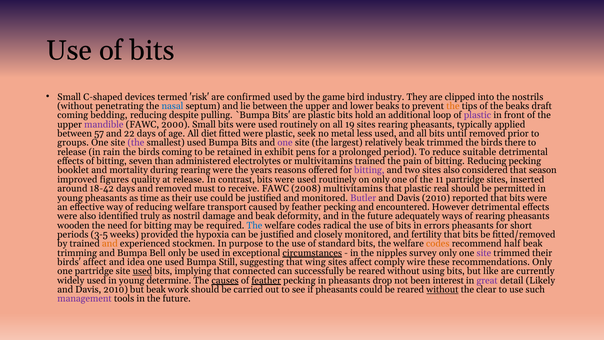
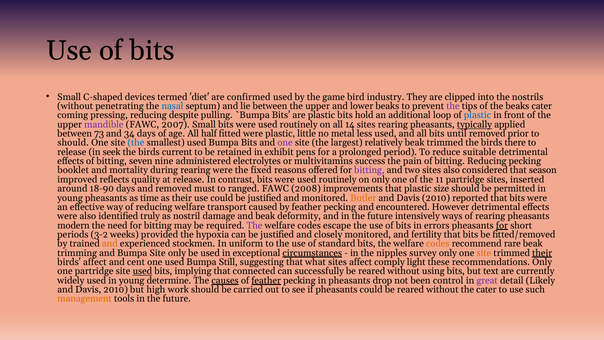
risk: risk -> diet
the at (453, 106) colour: orange -> purple
beaks draft: draft -> cater
bedding: bedding -> pressing
plastic at (478, 115) colour: purple -> blue
2000: 2000 -> 2007
19: 19 -> 14
typically underline: none -> present
57: 57 -> 73
22: 22 -> 34
diet: diet -> half
seek: seek -> little
groups at (73, 143): groups -> should
the at (136, 143) colour: purple -> blue
rain: rain -> seek
birds coming: coming -> current
than: than -> nine
multivitamins trained: trained -> success
years: years -> fixed
figures: figures -> reflects
18-42: 18-42 -> 18-90
receive: receive -> ranged
2008 multivitamins: multivitamins -> improvements
real: real -> size
Butler colour: purple -> orange
adequately: adequately -> intensively
wooden: wooden -> modern
The at (254, 225) colour: blue -> purple
radical: radical -> escape
for at (502, 225) underline: none -> present
3-5: 3-5 -> 3-2
purpose: purpose -> uniform
half: half -> rare
Bumpa Bell: Bell -> Site
site at (484, 253) colour: purple -> orange
their at (542, 253) underline: none -> present
idea: idea -> cent
wing: wing -> what
wire: wire -> light
like: like -> text
interest: interest -> control
but beak: beak -> high
without at (442, 289) underline: present -> none
the clear: clear -> cater
management colour: purple -> orange
